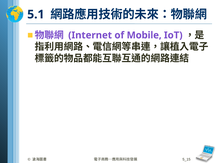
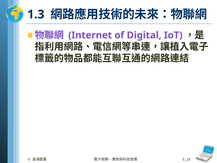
5.1: 5.1 -> 1.3
Mobile: Mobile -> Digital
